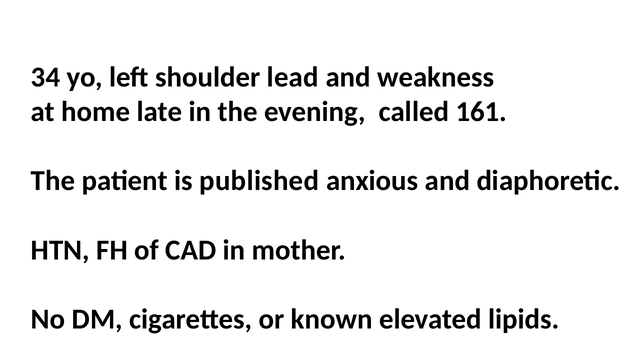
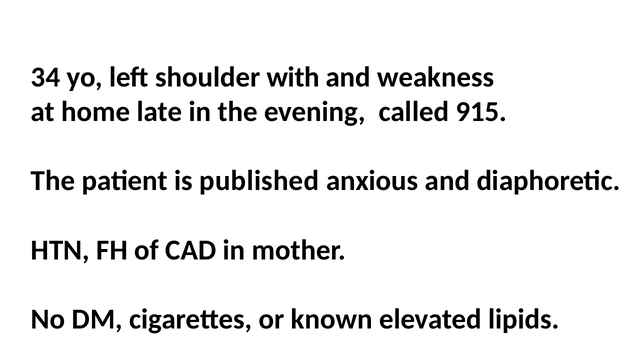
lead: lead -> with
161: 161 -> 915
